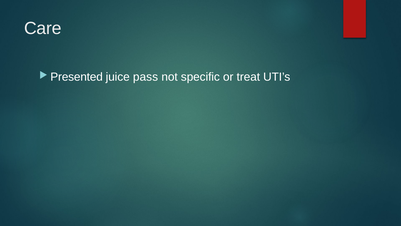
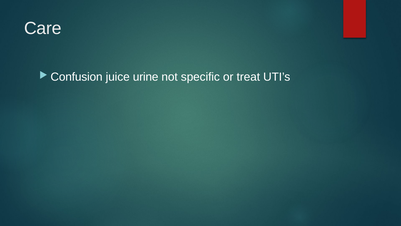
Presented: Presented -> Confusion
pass: pass -> urine
